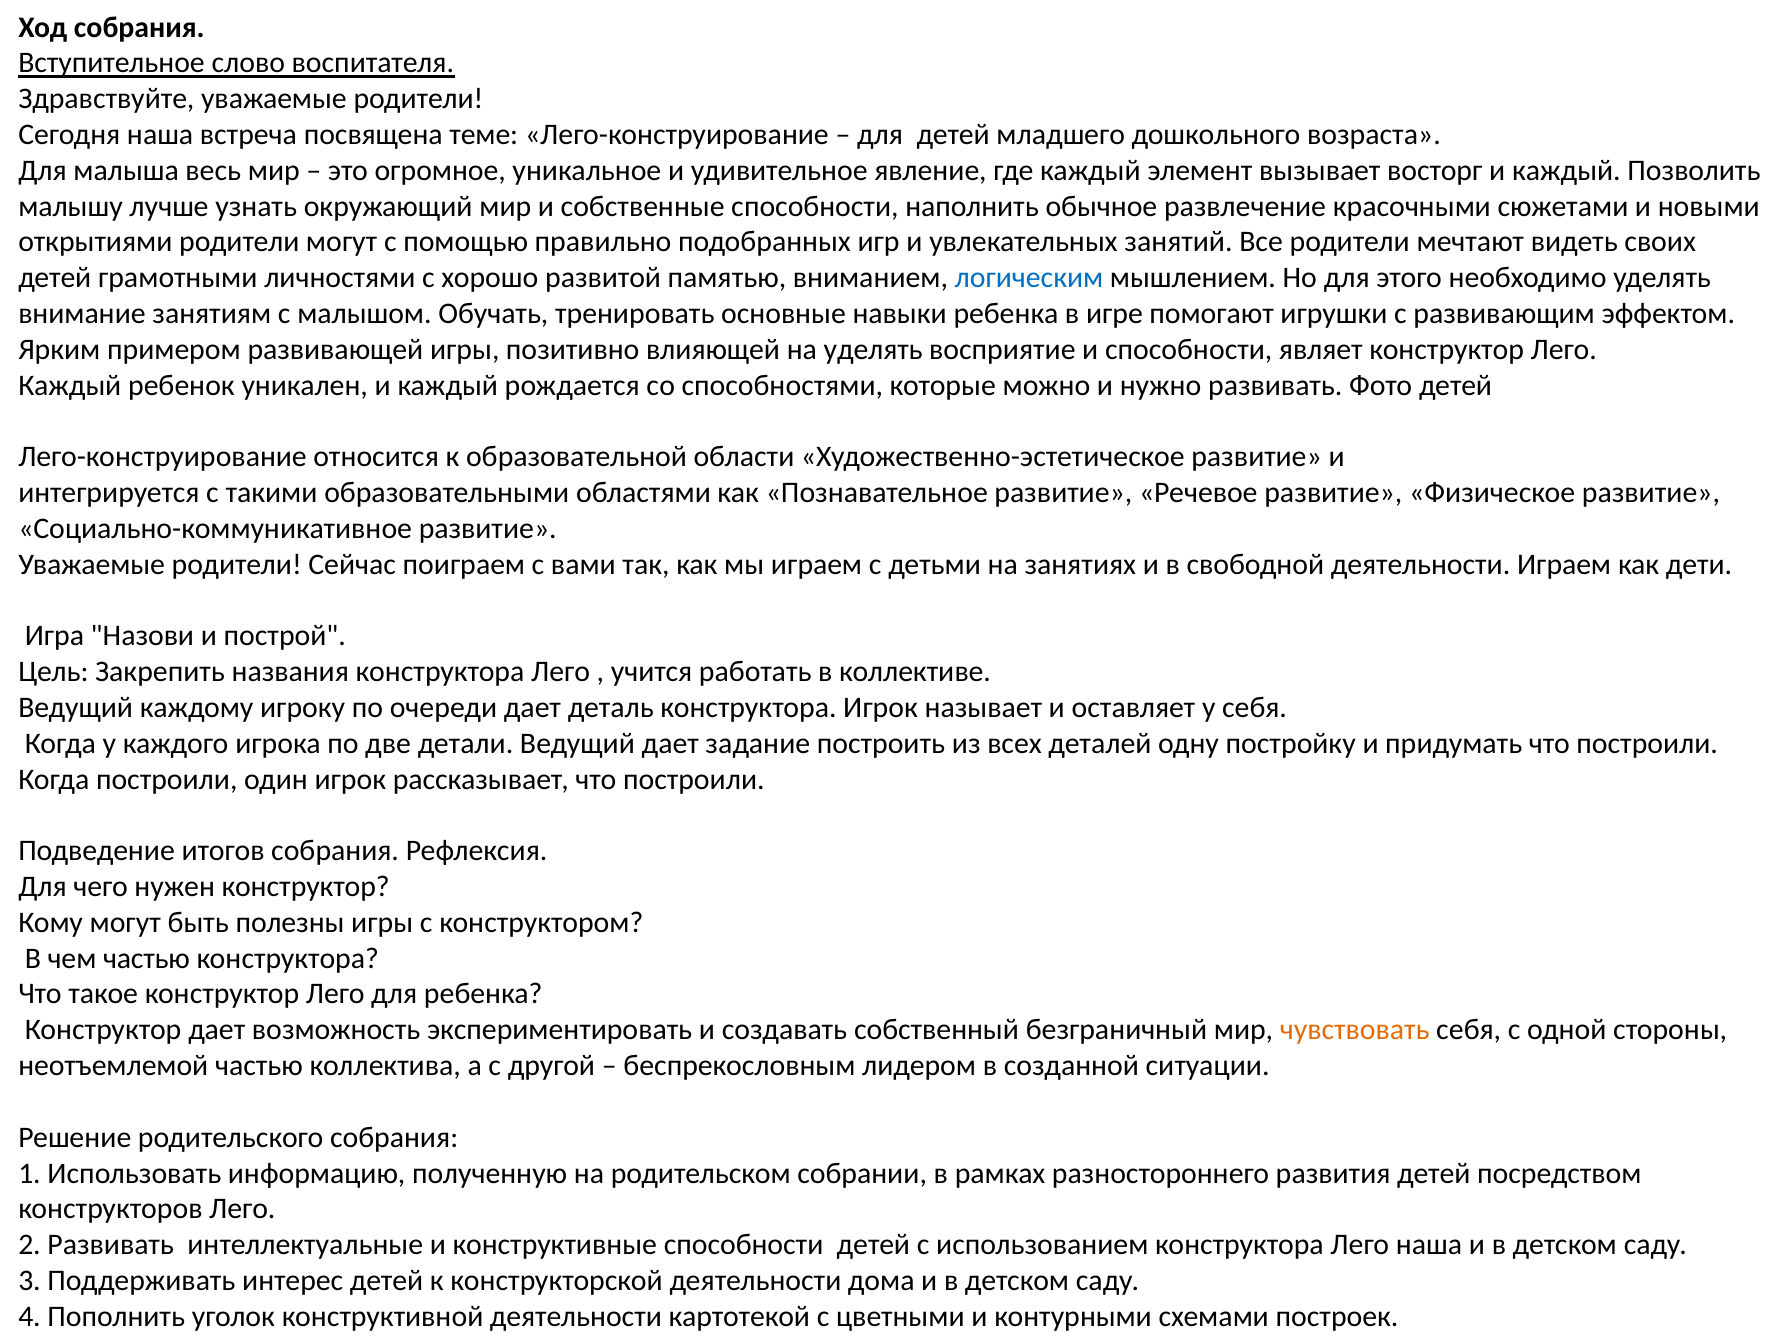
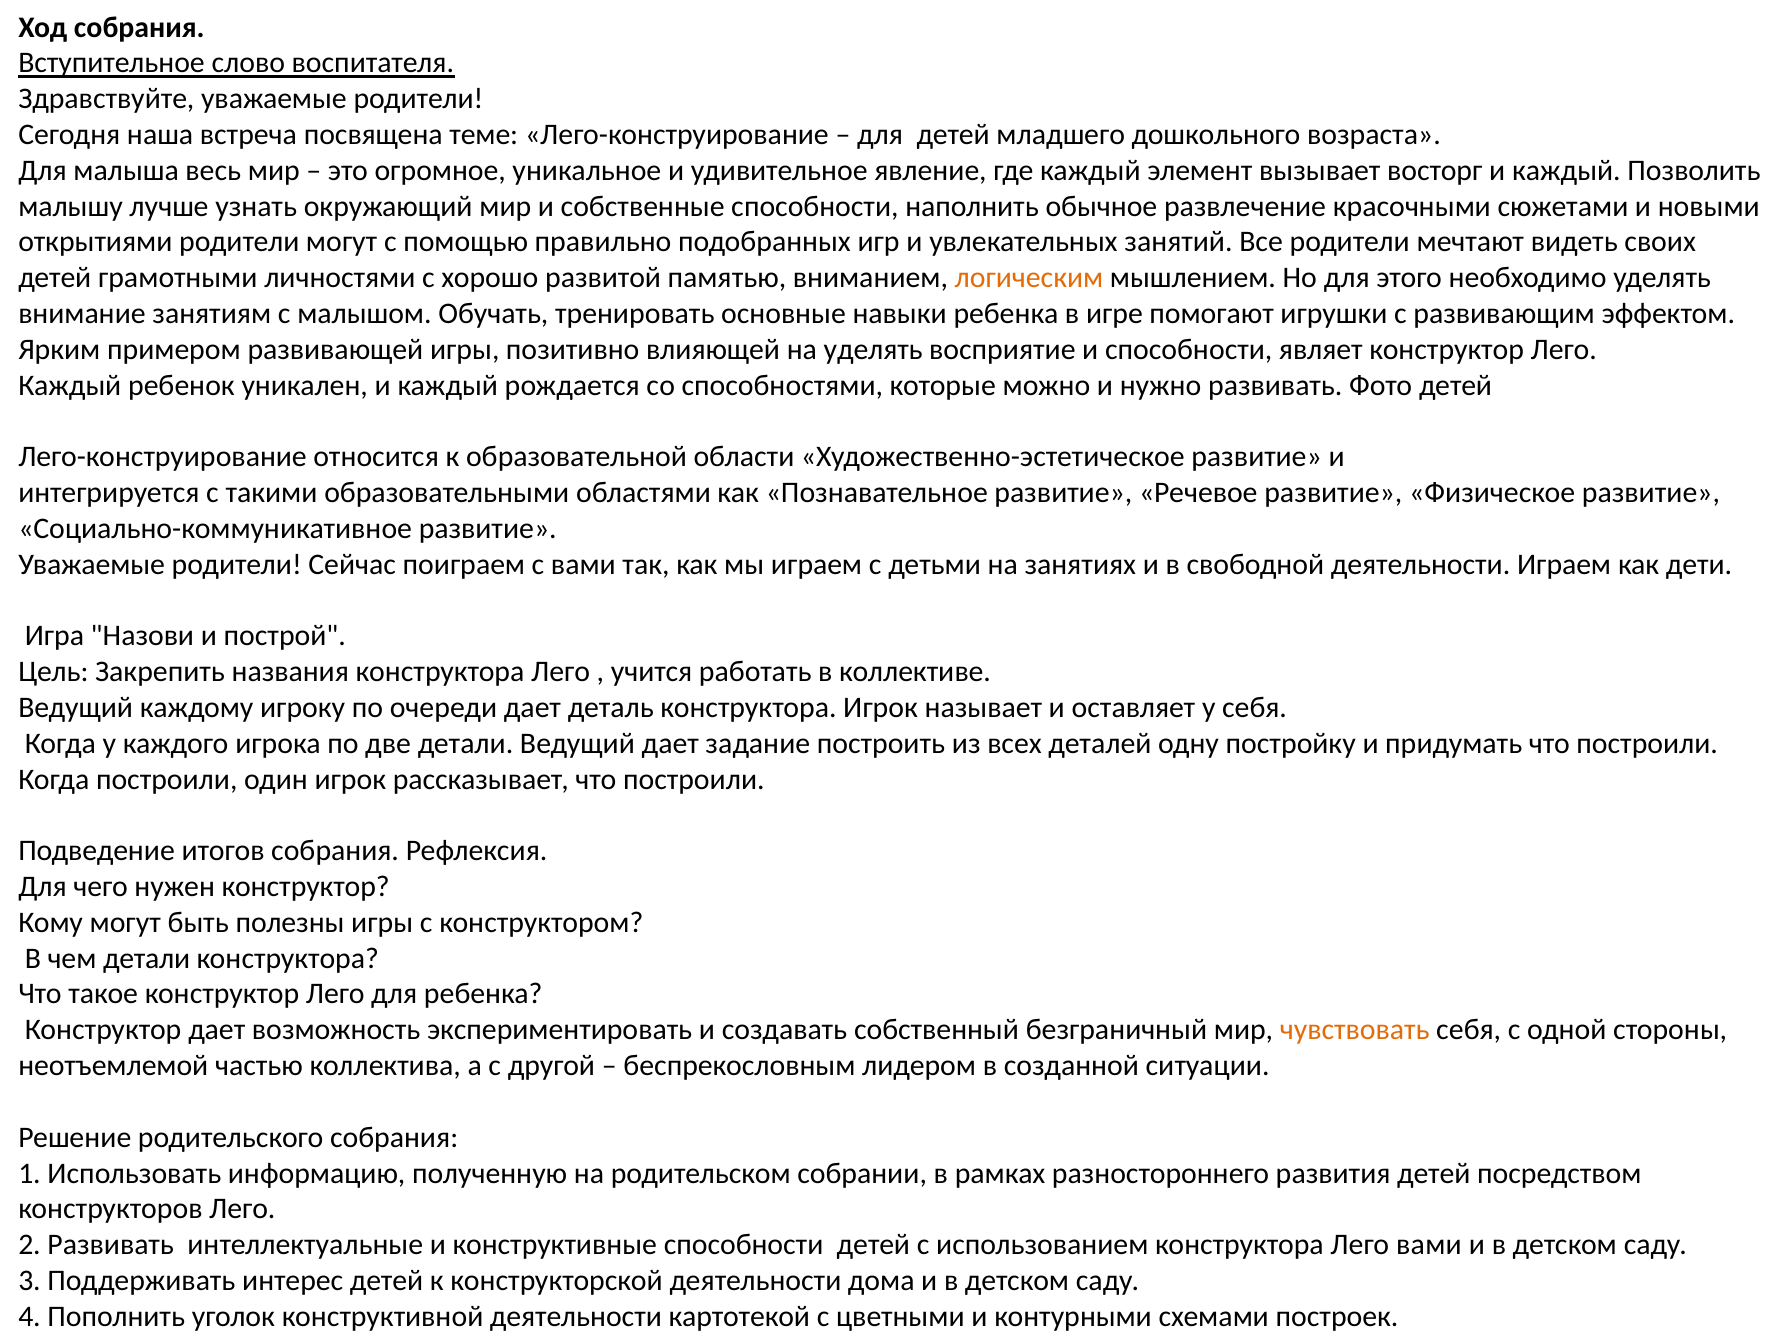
логическим colour: blue -> orange
чем частью: частью -> детали
Лего наша: наша -> вами
